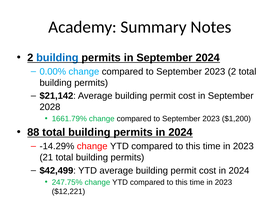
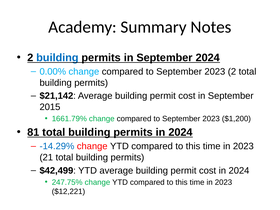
2028: 2028 -> 2015
88: 88 -> 81
-14.29% colour: black -> blue
